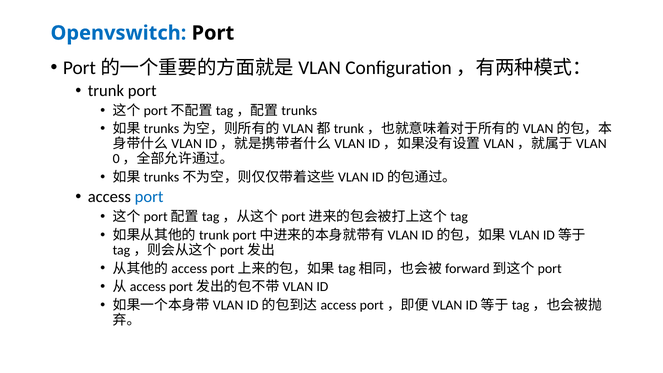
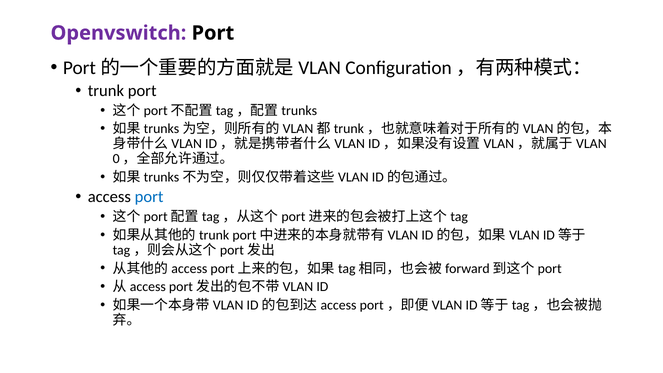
Openvswitch colour: blue -> purple
